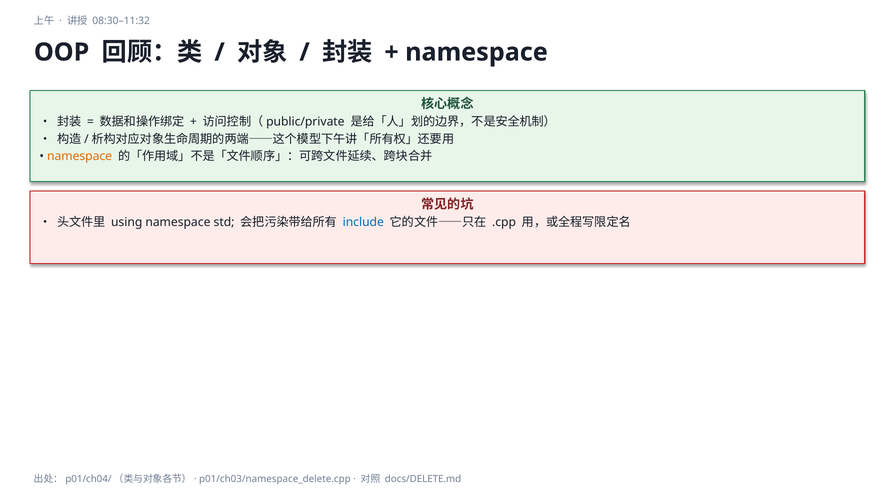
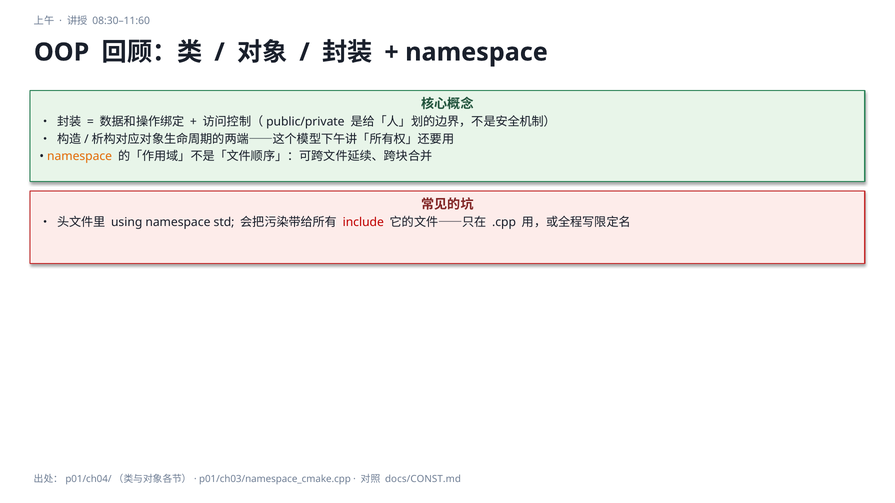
08:30–11:32: 08:30–11:32 -> 08:30–11:60
include colour: blue -> red
p01/ch03/namespace_delete.cpp: p01/ch03/namespace_delete.cpp -> p01/ch03/namespace_cmake.cpp
docs/DELETE.md: docs/DELETE.md -> docs/CONST.md
